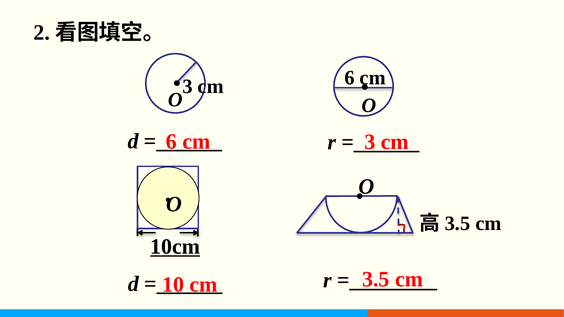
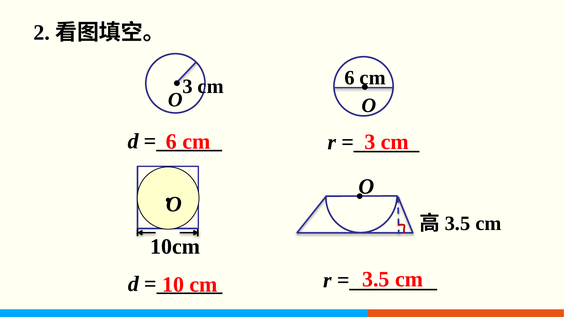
10cm underline: present -> none
